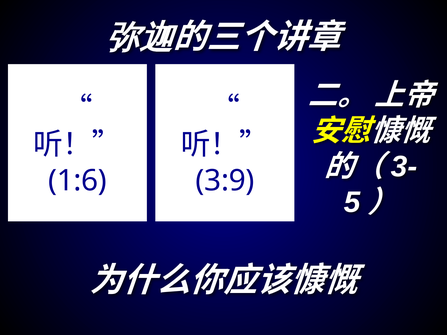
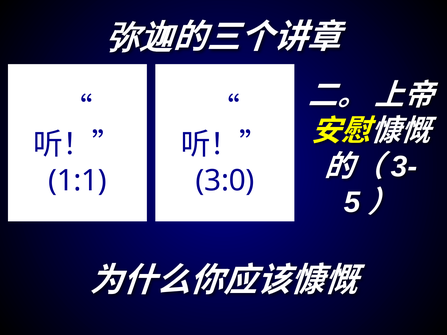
1:6: 1:6 -> 1:1
3:9: 3:9 -> 3:0
